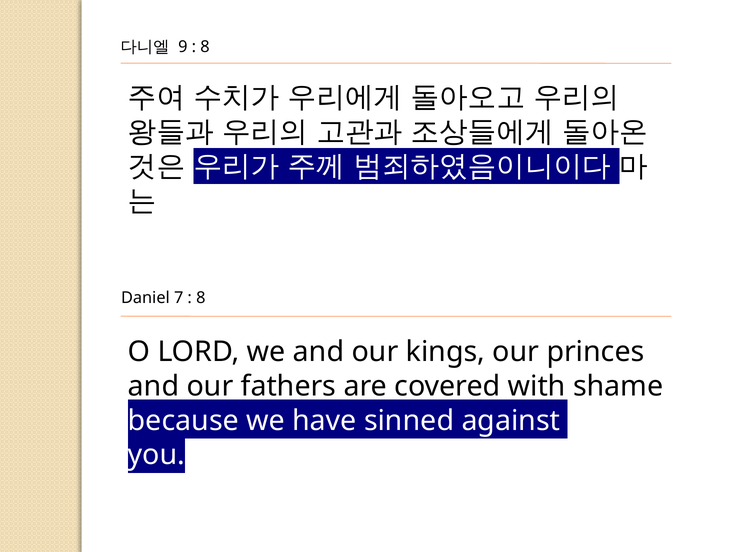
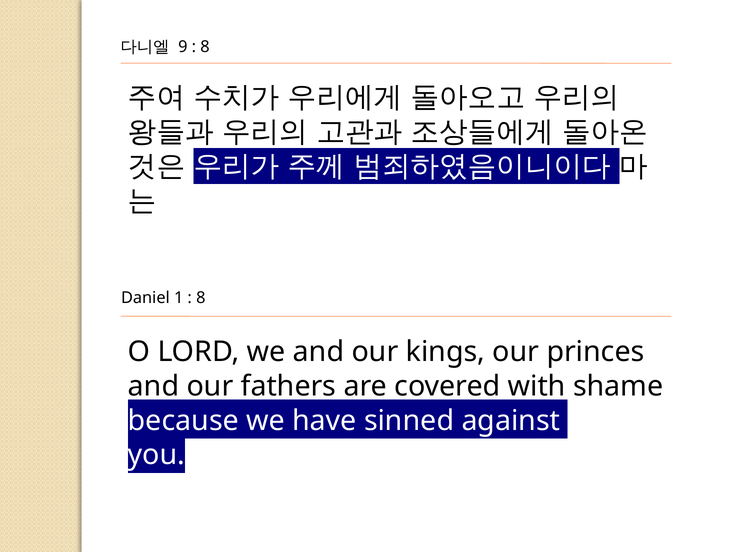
7: 7 -> 1
